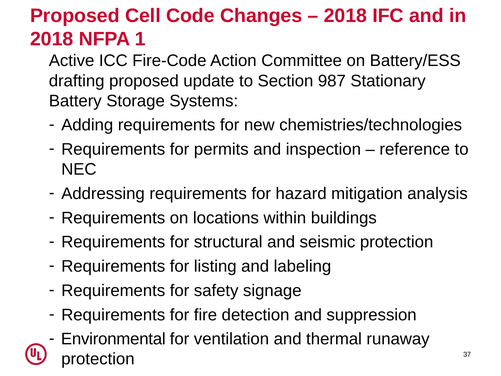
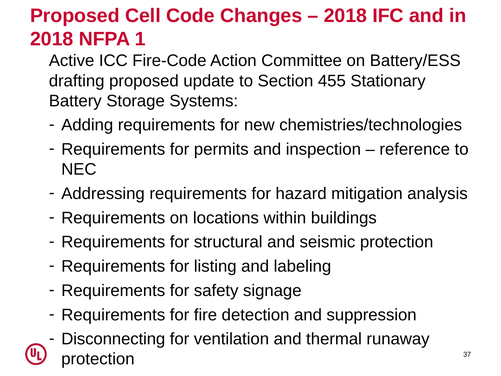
987: 987 -> 455
Environmental: Environmental -> Disconnecting
